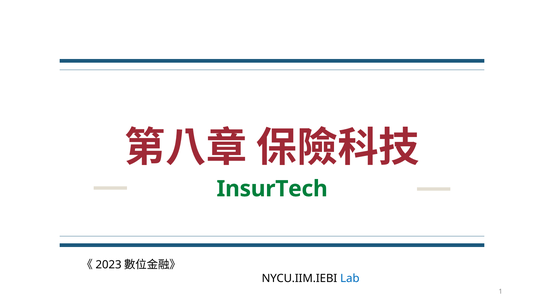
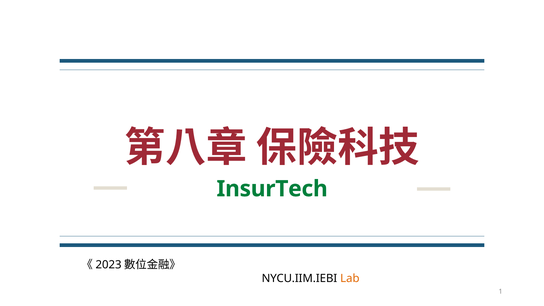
Lab colour: blue -> orange
